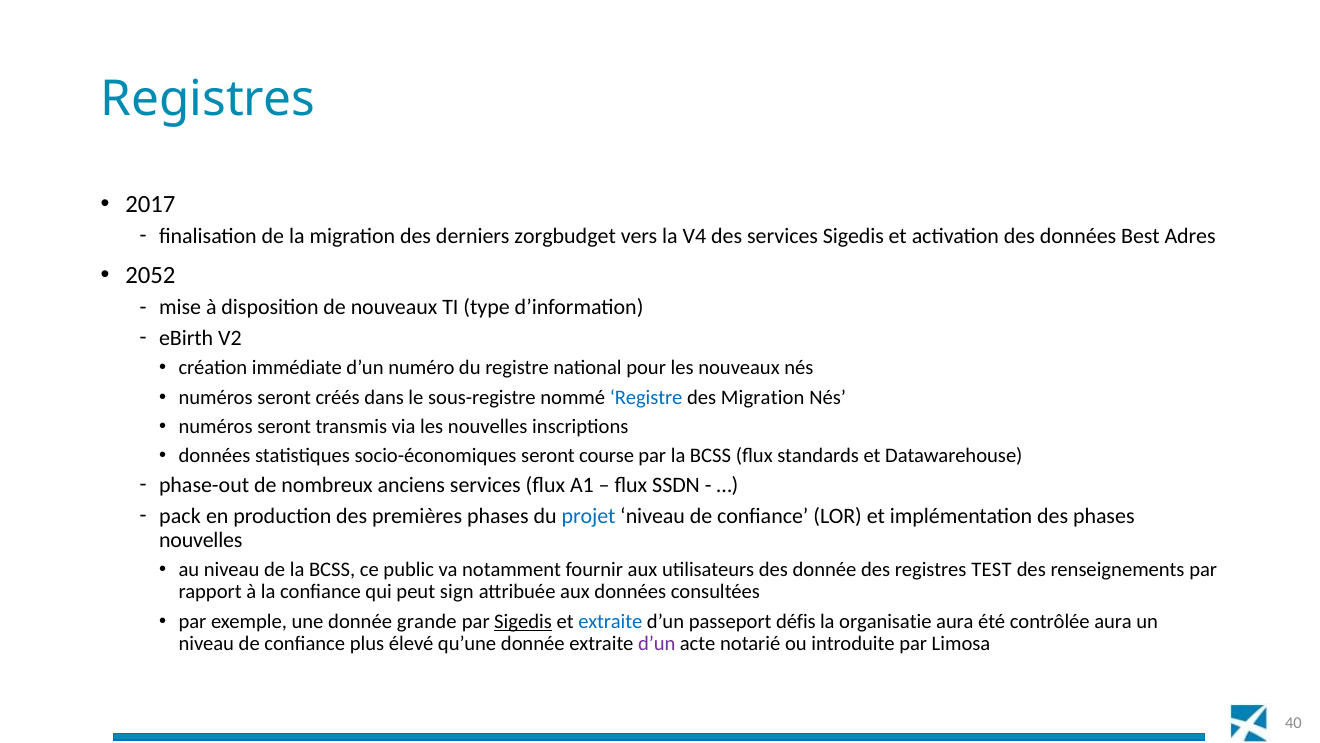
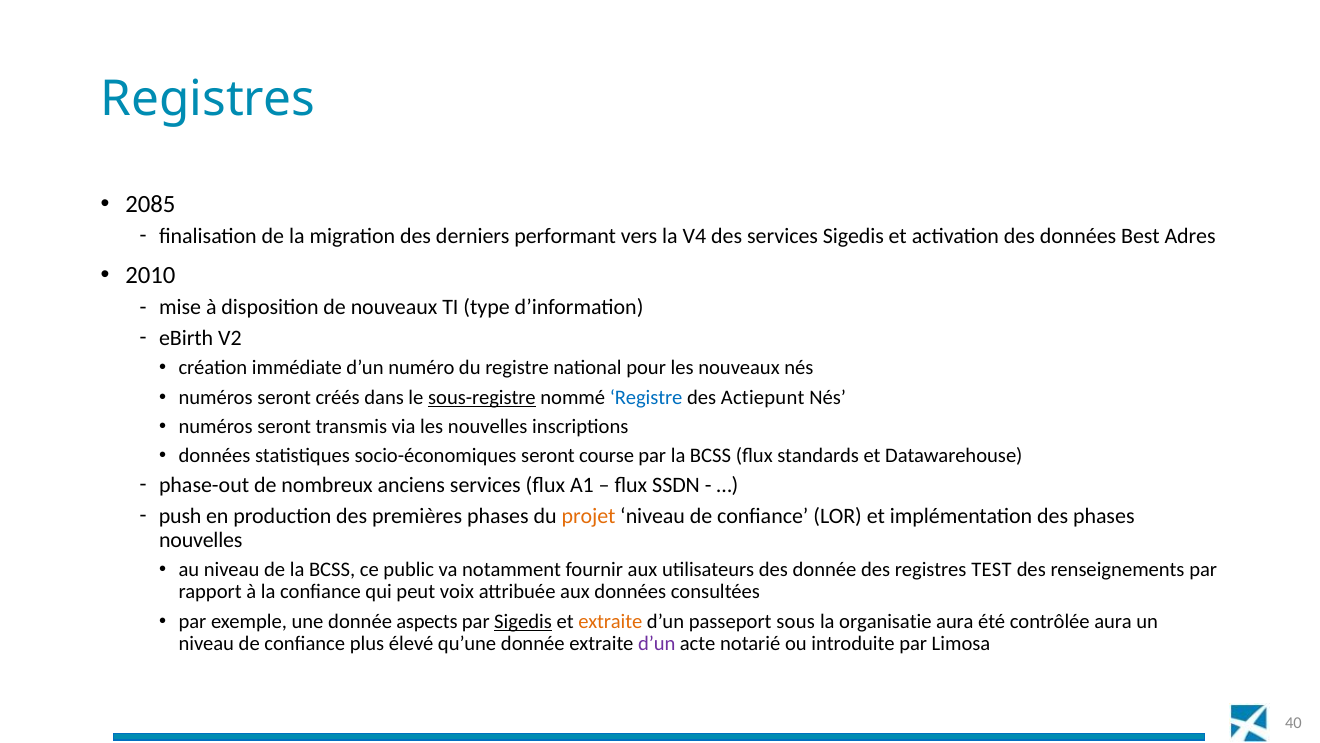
2017: 2017 -> 2085
zorgbudget: zorgbudget -> performant
2052: 2052 -> 2010
sous-registre underline: none -> present
des Migration: Migration -> Actiepunt
pack: pack -> push
projet colour: blue -> orange
sign: sign -> voix
grande: grande -> aspects
extraite at (610, 621) colour: blue -> orange
défis: défis -> sous
